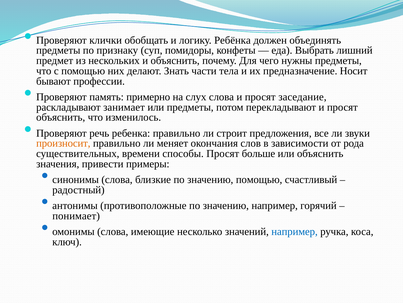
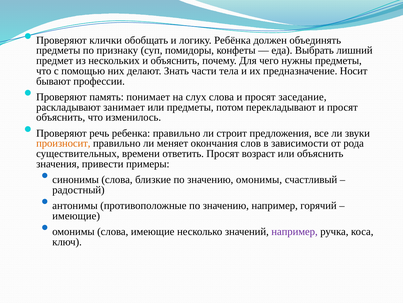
примерно: примерно -> понимает
способы: способы -> ответить
больше: больше -> возраст
значению помощью: помощью -> омонимы
понимает at (76, 215): понимает -> имеющие
например at (295, 231) colour: blue -> purple
